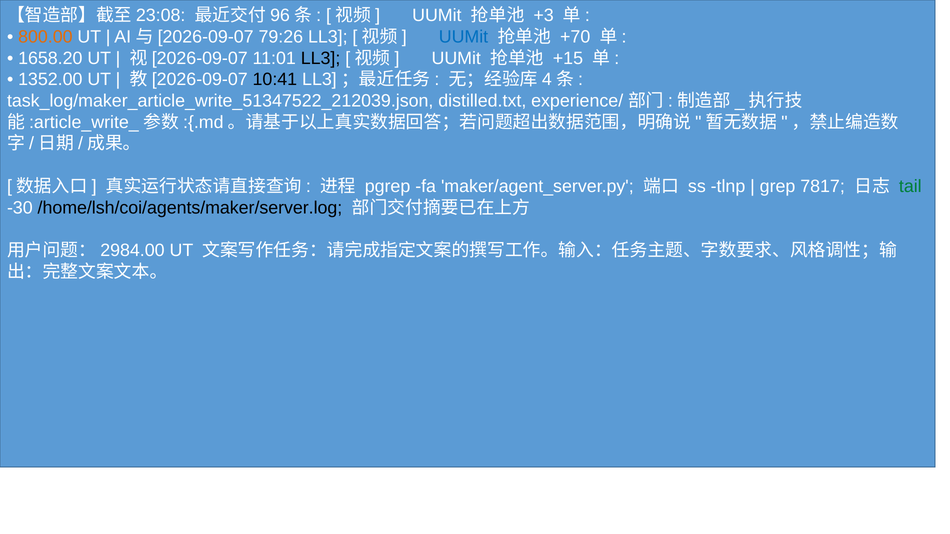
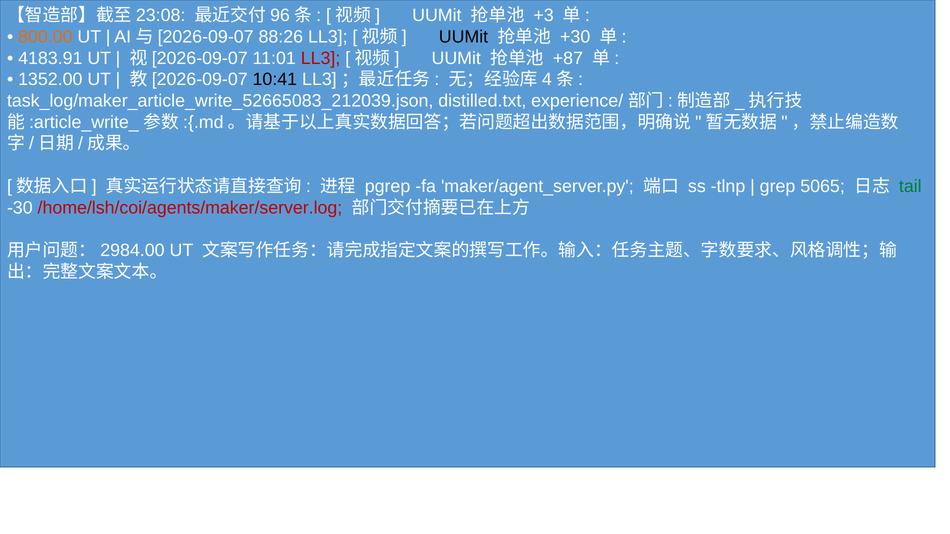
79:26: 79:26 -> 88:26
UUMit at (463, 37) colour: blue -> black
+70: +70 -> +30
1658.20: 1658.20 -> 4183.91
LL3 at (321, 58) colour: black -> red
+15: +15 -> +87
task_log/maker_article_write_51347522_212039.json: task_log/maker_article_write_51347522_212039.json -> task_log/maker_article_write_52665083_212039.json
7817: 7817 -> 5065
/home/lsh/coi/agents/maker/server.log colour: black -> red
